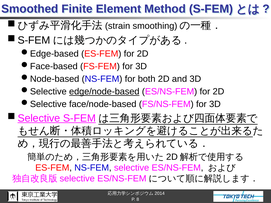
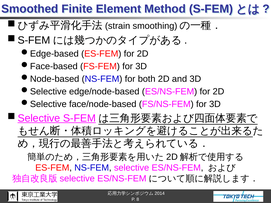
edge/node-based underline: present -> none
